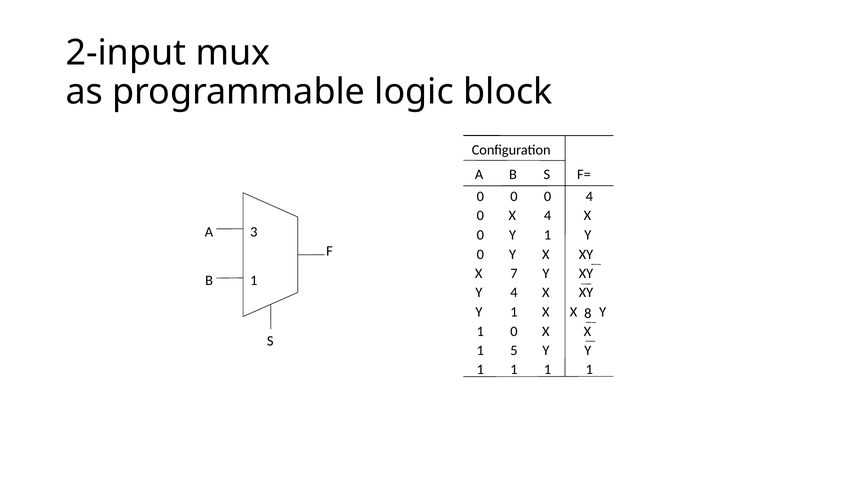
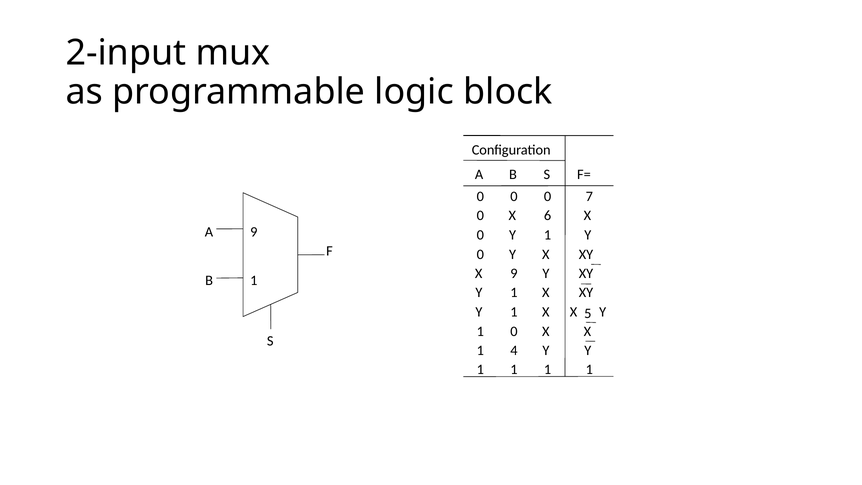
0 4: 4 -> 7
X 4: 4 -> 6
A 3: 3 -> 9
X 7: 7 -> 9
4 at (514, 293): 4 -> 1
8: 8 -> 5
5: 5 -> 4
